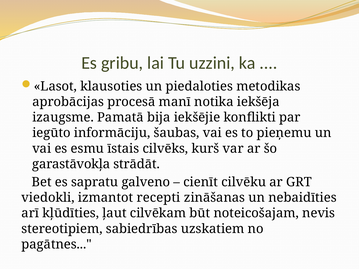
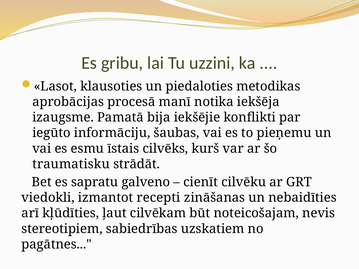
garastāvokļa: garastāvokļa -> traumatisku
